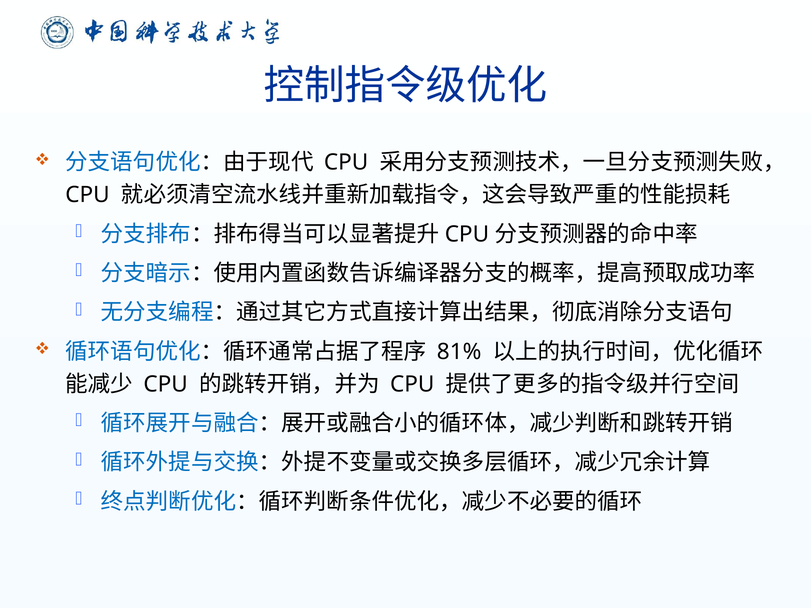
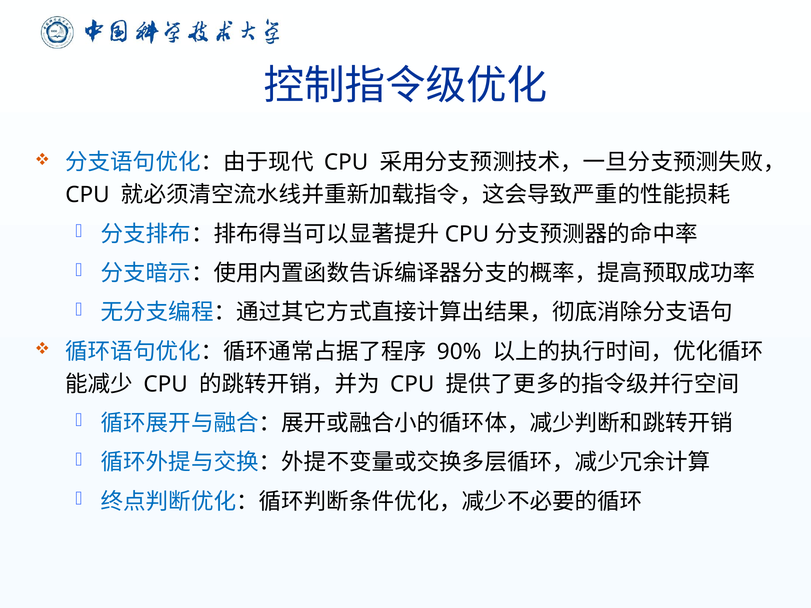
81%: 81% -> 90%
